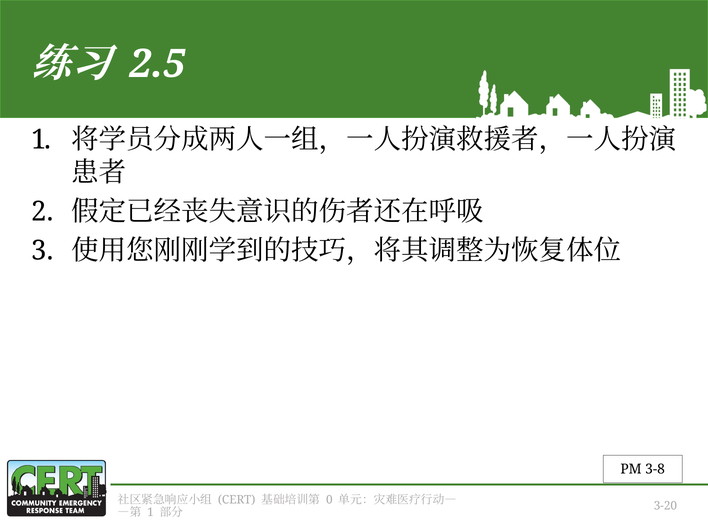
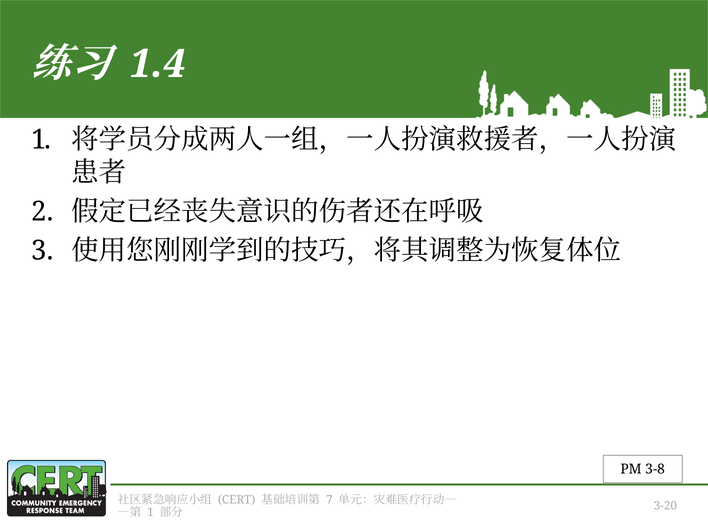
2.5: 2.5 -> 1.4
0: 0 -> 7
